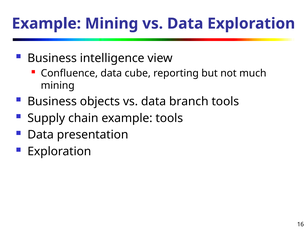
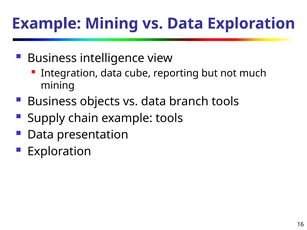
Confluence: Confluence -> Integration
